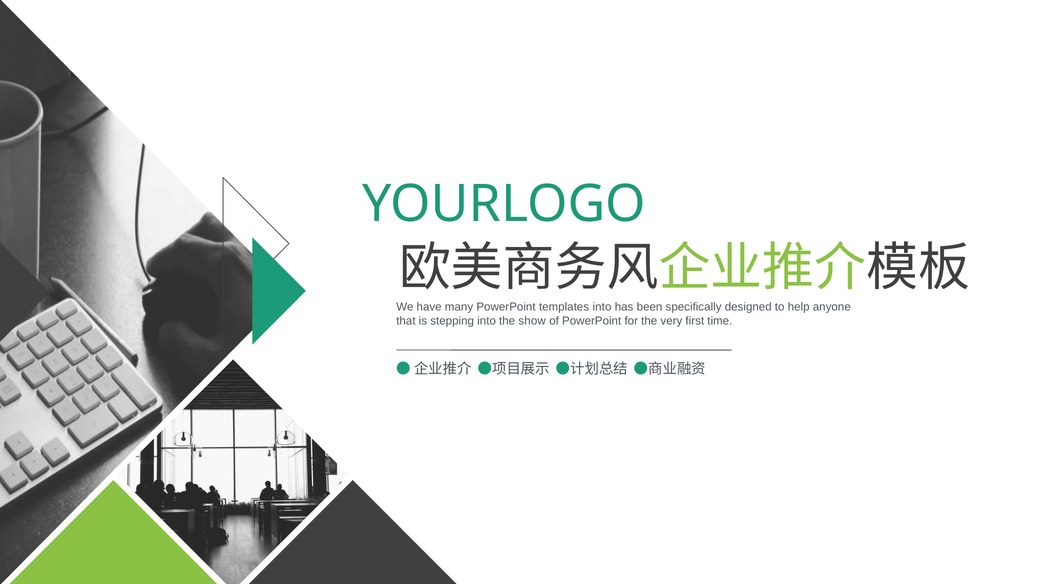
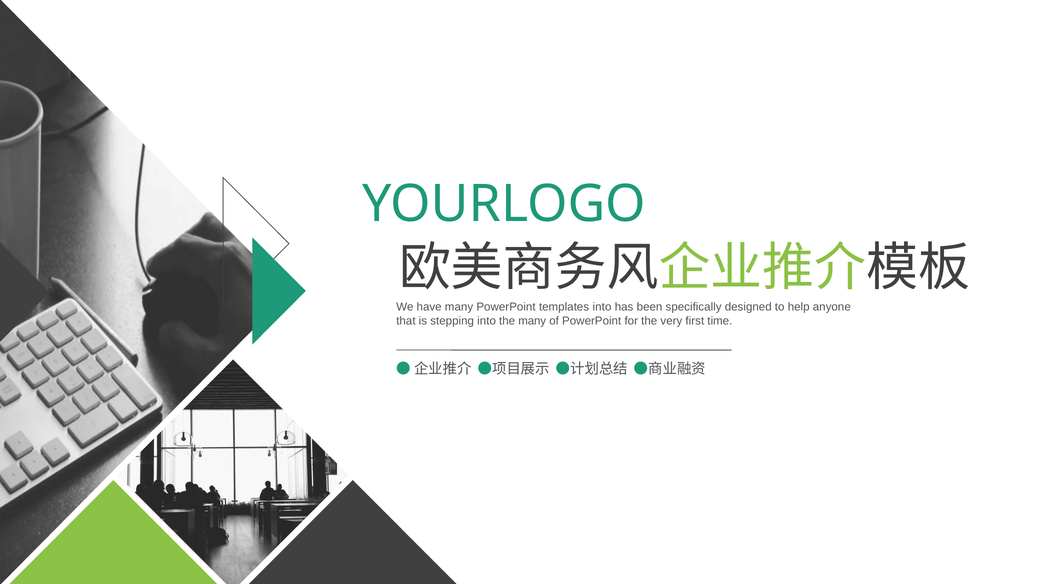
the show: show -> many
